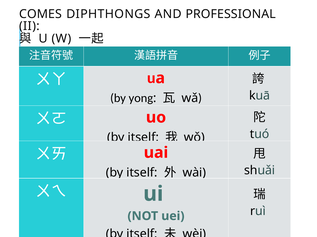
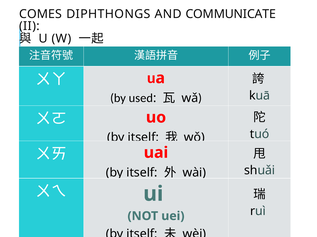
PROFESSIONAL: PROFESSIONAL -> COMMUNICATE
yong: yong -> used
